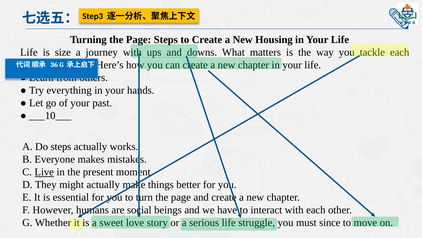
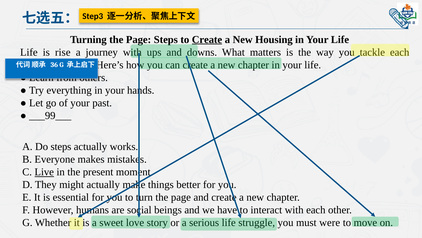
Create at (207, 39) underline: none -> present
size: size -> rise
___10___: ___10___ -> ___99___
since: since -> were
